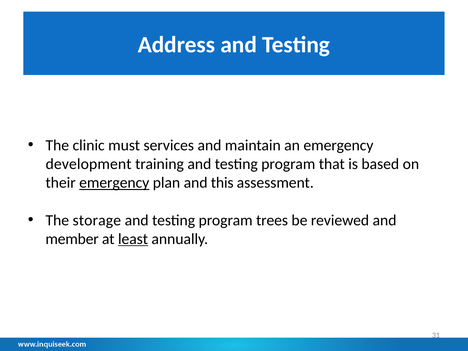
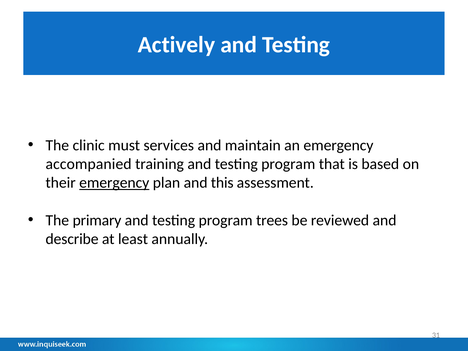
Address: Address -> Actively
development: development -> accompanied
storage: storage -> primary
member: member -> describe
least underline: present -> none
